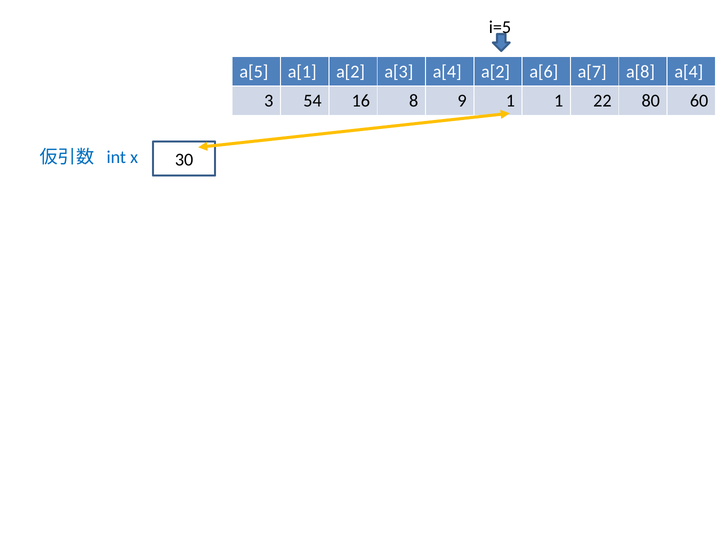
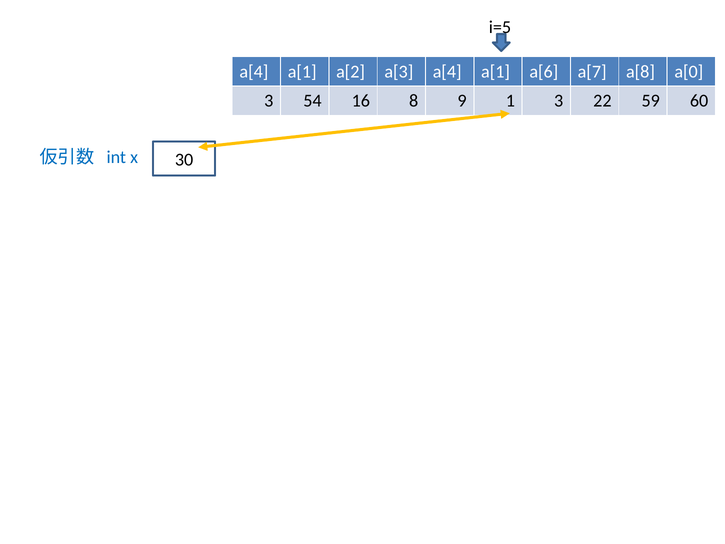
a[5 at (254, 72): a[5 -> a[4
a[3 a[4 a[2: a[2 -> a[1
a[8 a[4: a[4 -> a[0
1 1: 1 -> 3
80: 80 -> 59
